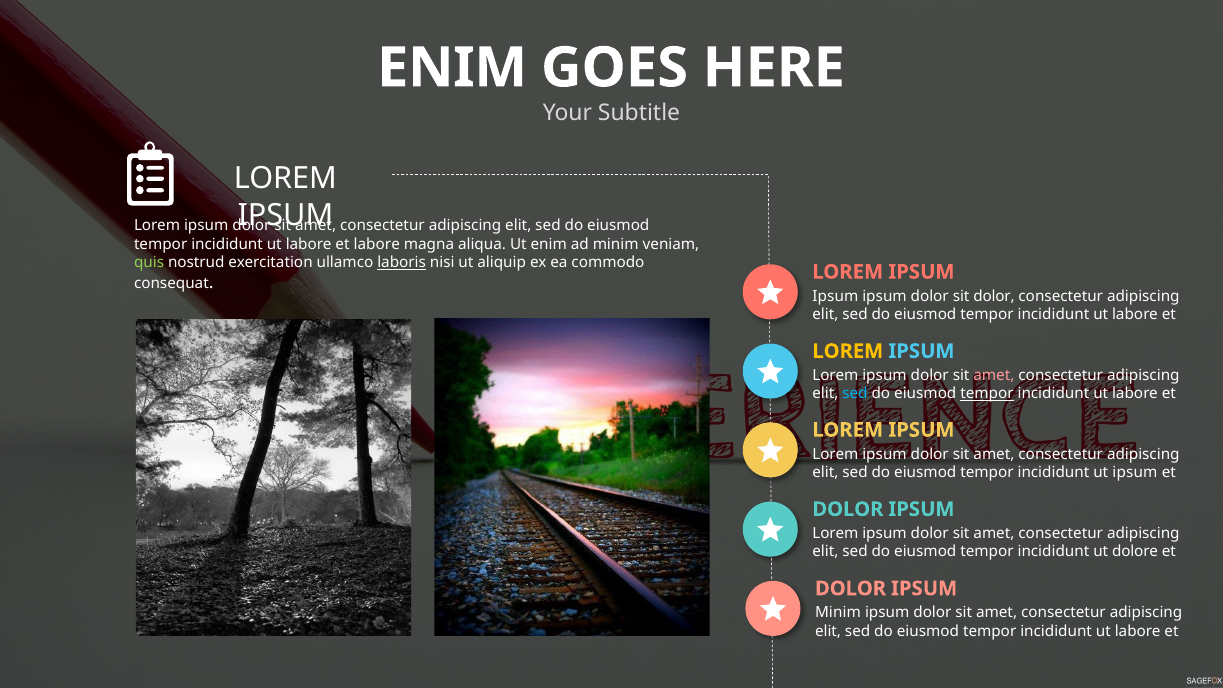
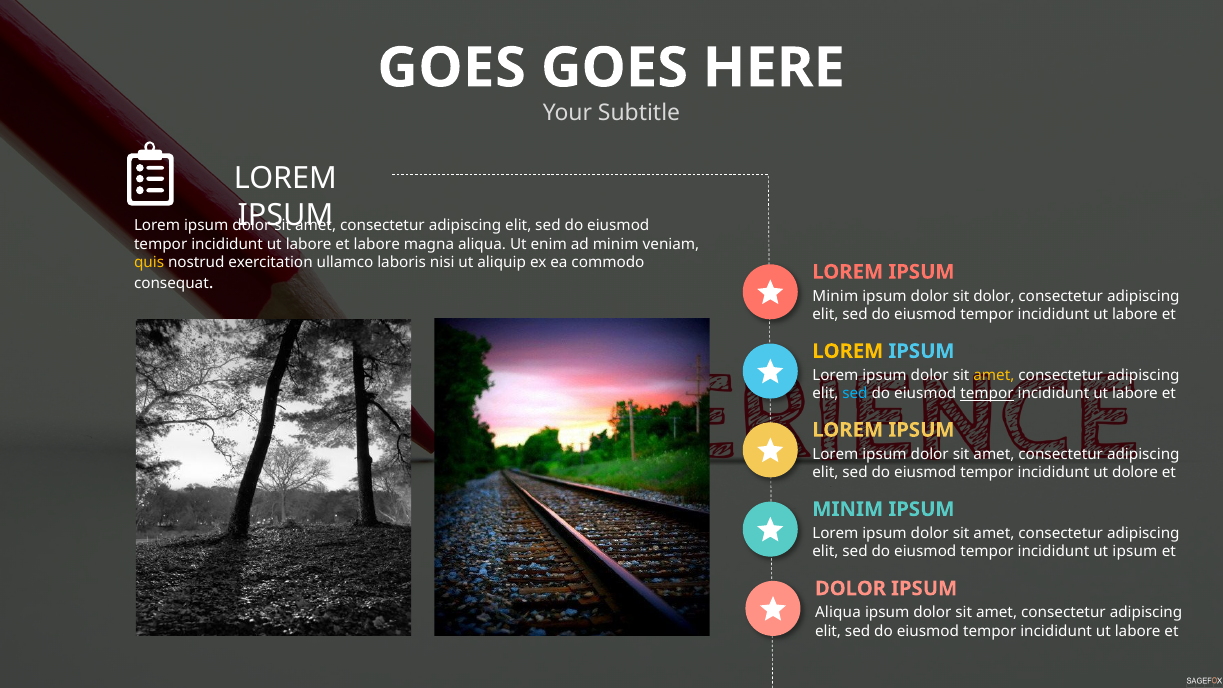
ENIM at (452, 68): ENIM -> GOES
quis colour: light green -> yellow
laboris underline: present -> none
Ipsum at (835, 296): Ipsum -> Minim
amet at (994, 375) colour: pink -> yellow
ut ipsum: ipsum -> dolore
DOLOR at (848, 509): DOLOR -> MINIM
ut dolore: dolore -> ipsum
Minim at (838, 613): Minim -> Aliqua
